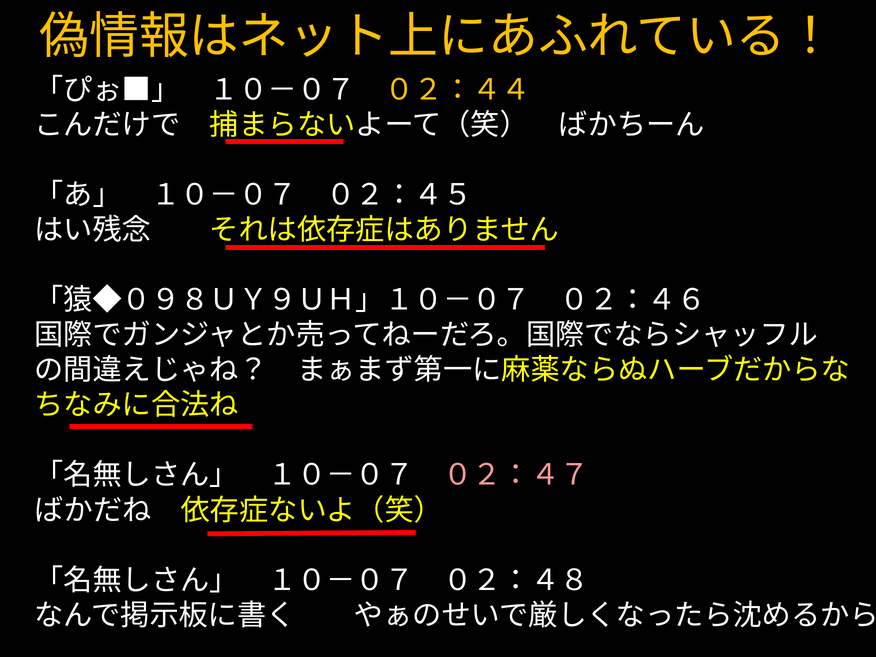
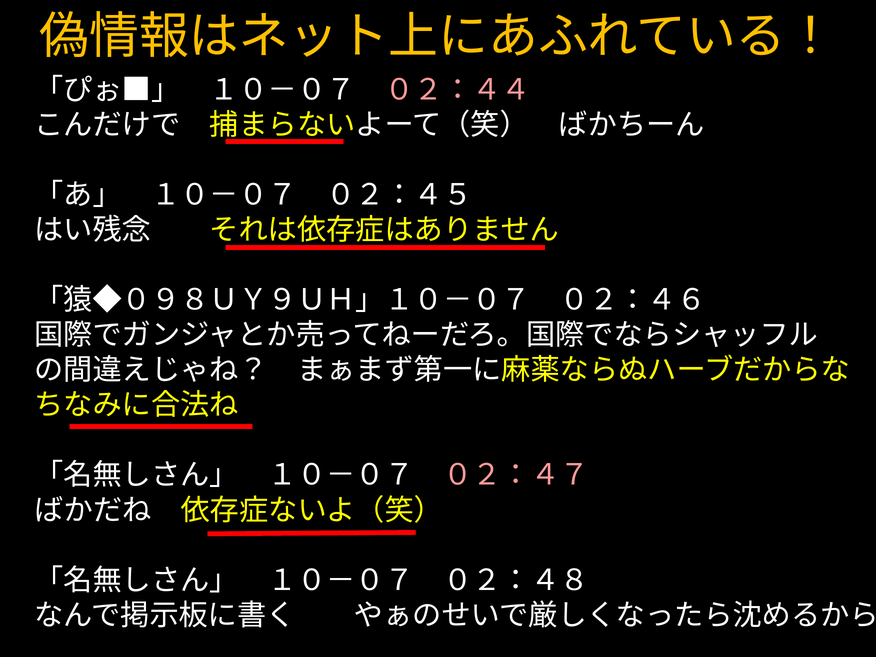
０２：４４ colour: yellow -> pink
